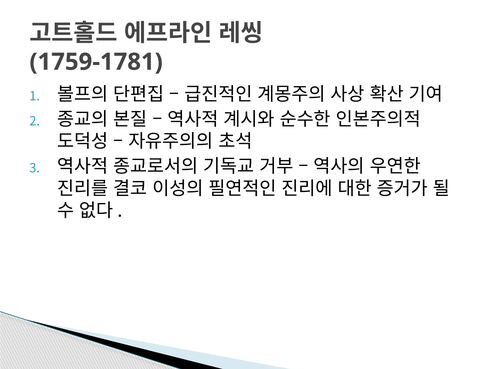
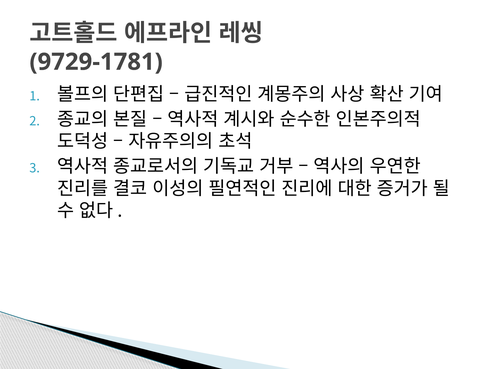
1759-1781: 1759-1781 -> 9729-1781
